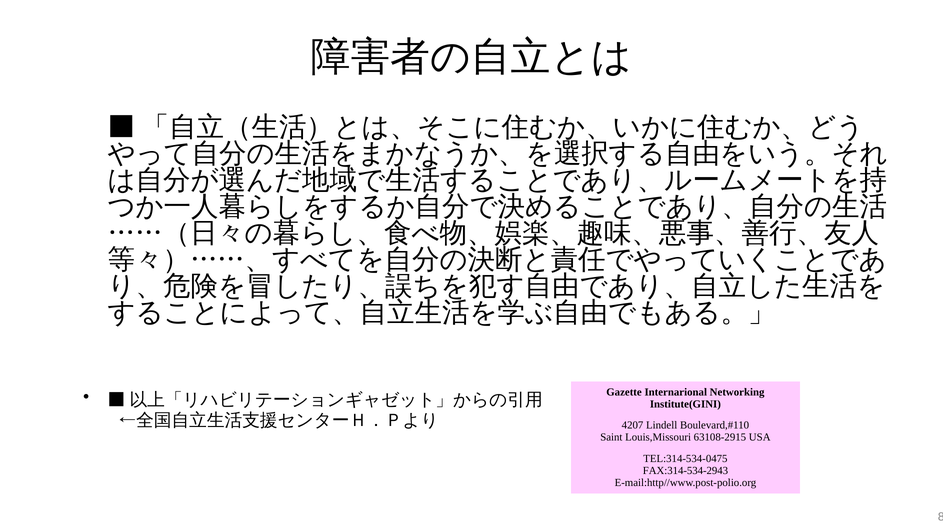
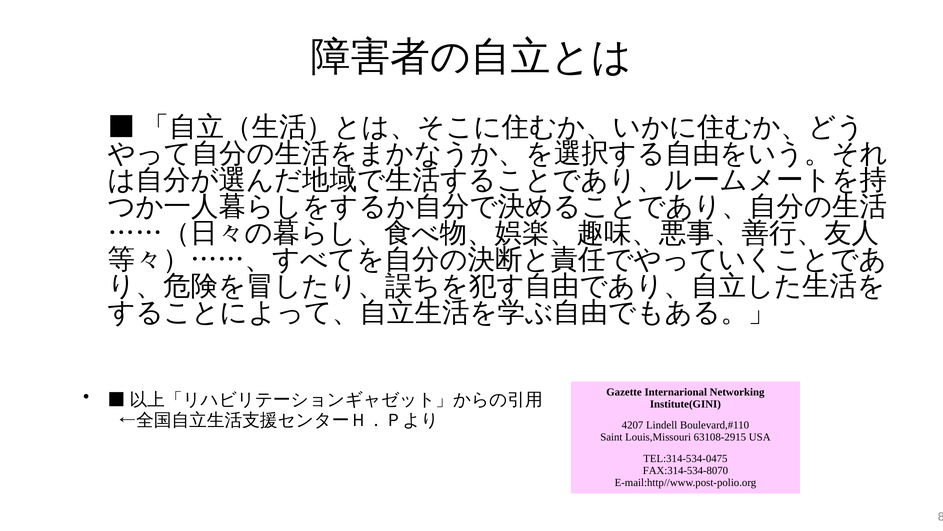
FAX:314-534-2943: FAX:314-534-2943 -> FAX:314-534-8070
